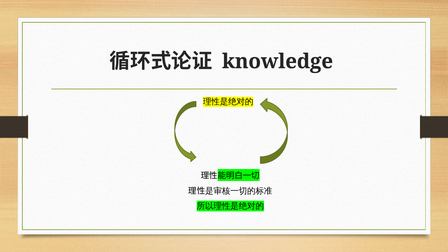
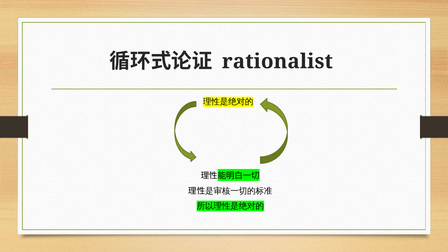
knowledge: knowledge -> rationalist
